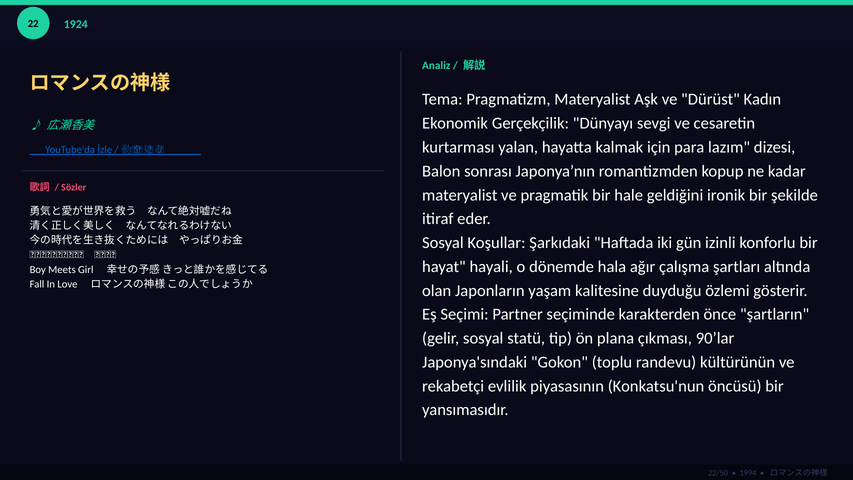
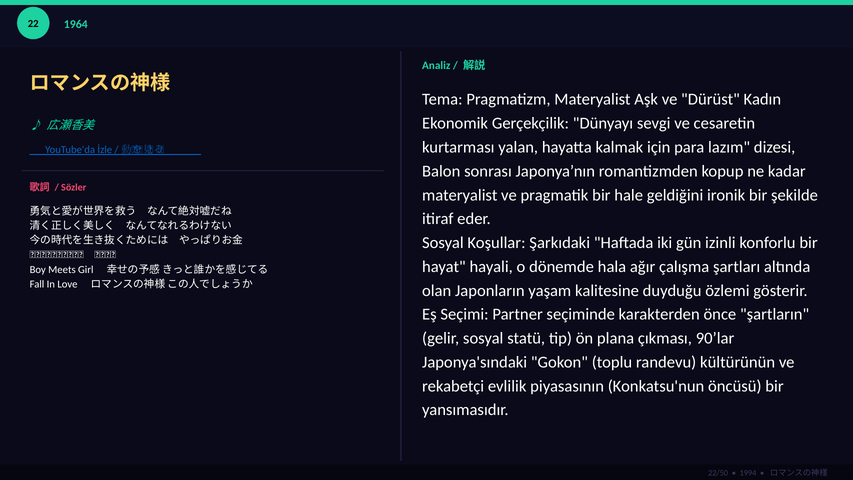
1924: 1924 -> 1964
